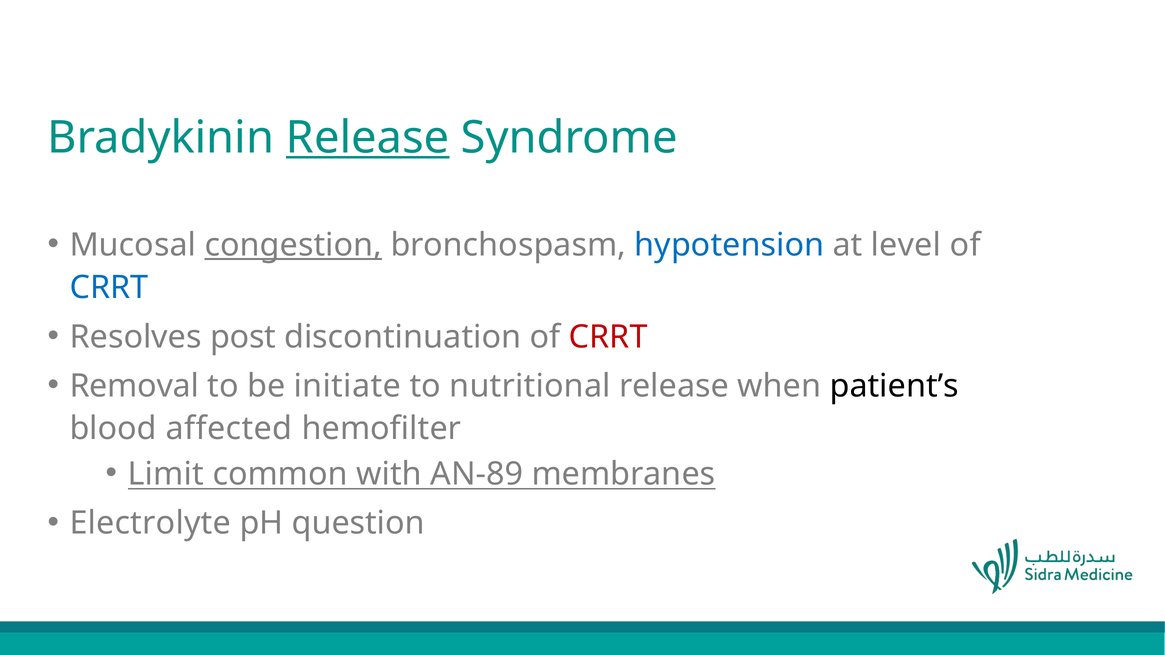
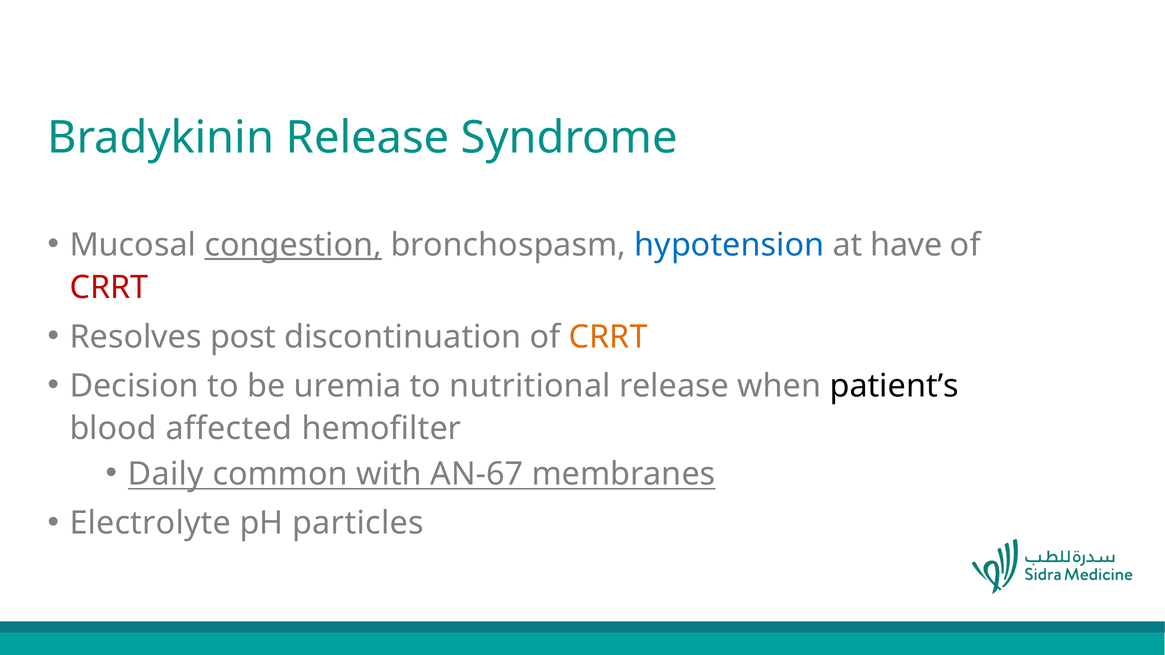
Release at (368, 138) underline: present -> none
level: level -> have
CRRT at (109, 288) colour: blue -> red
CRRT at (608, 337) colour: red -> orange
Removal: Removal -> Decision
initiate: initiate -> uremia
Limit: Limit -> Daily
AN-89: AN-89 -> AN-67
question: question -> particles
